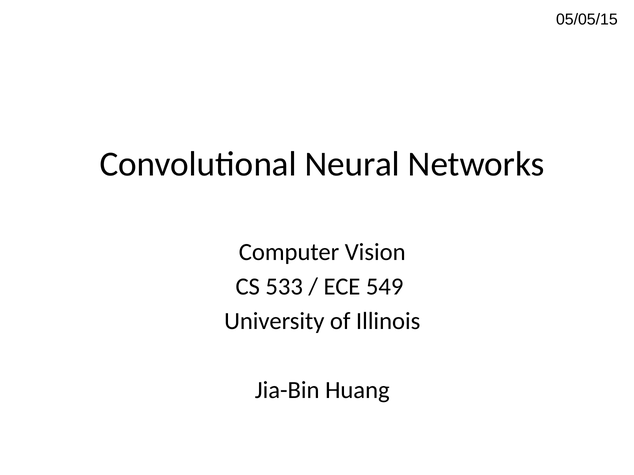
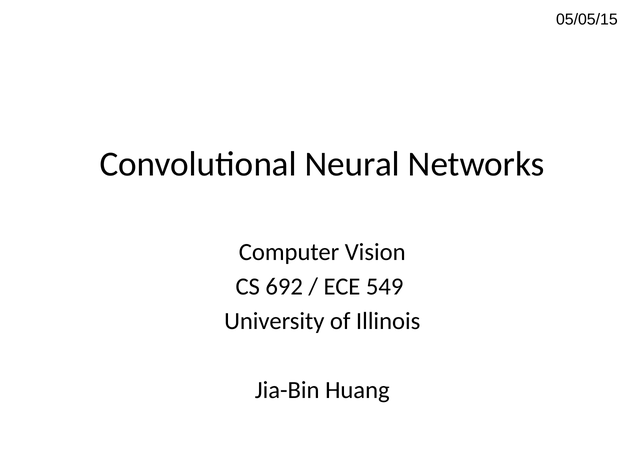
533: 533 -> 692
